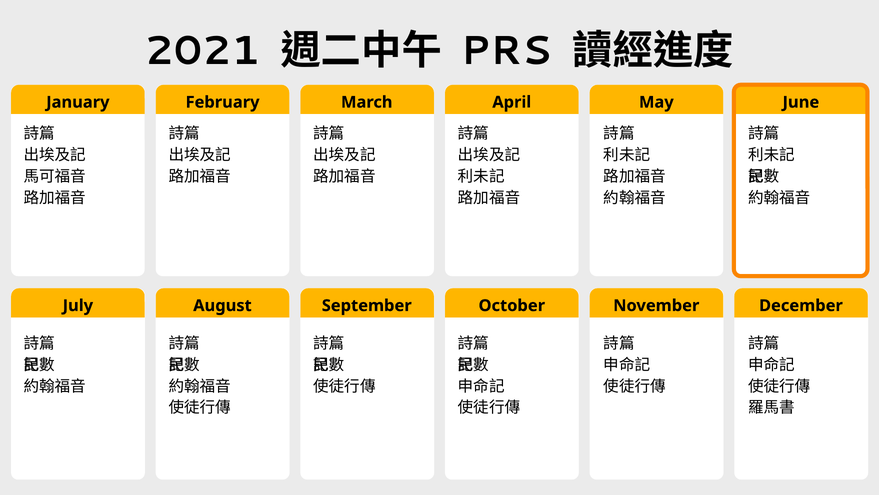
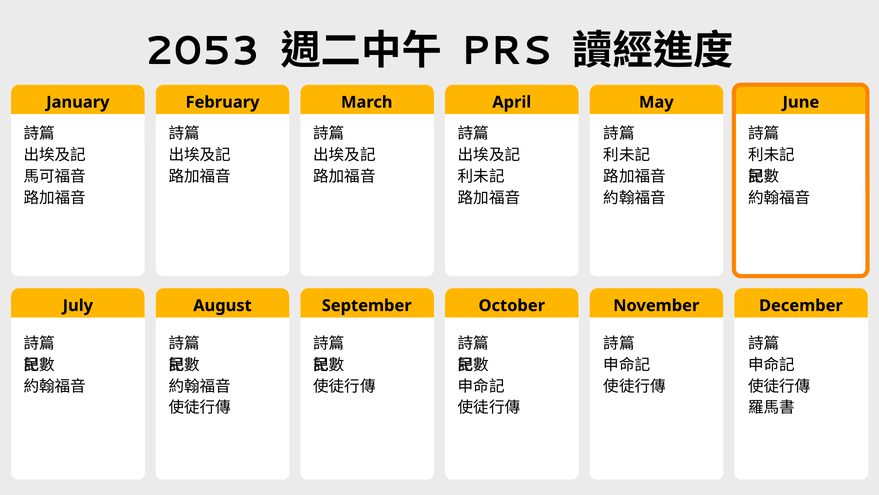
2021: 2021 -> 2053
